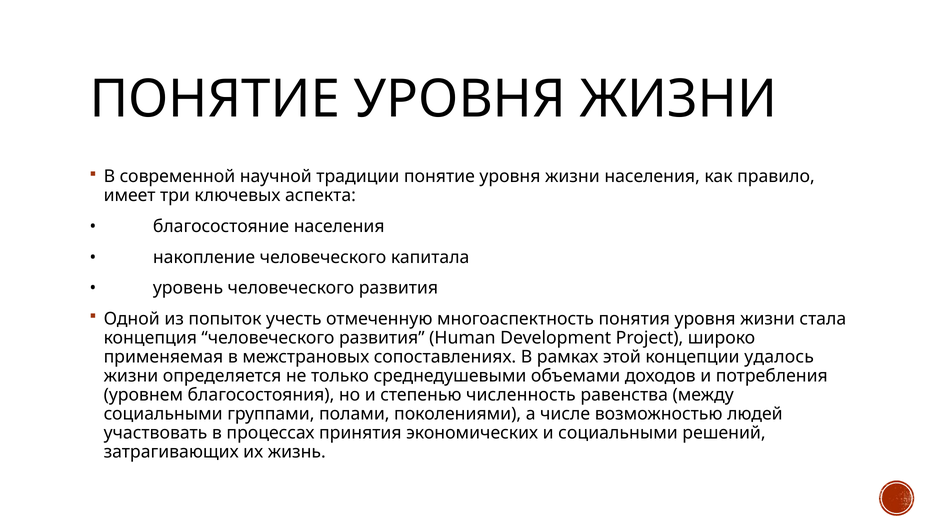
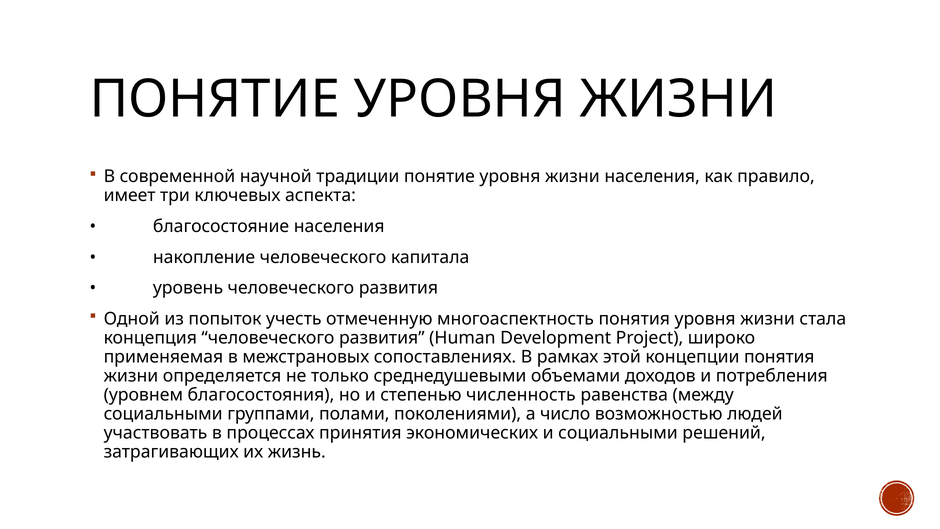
концепции удалось: удалось -> понятия
числе: числе -> число
